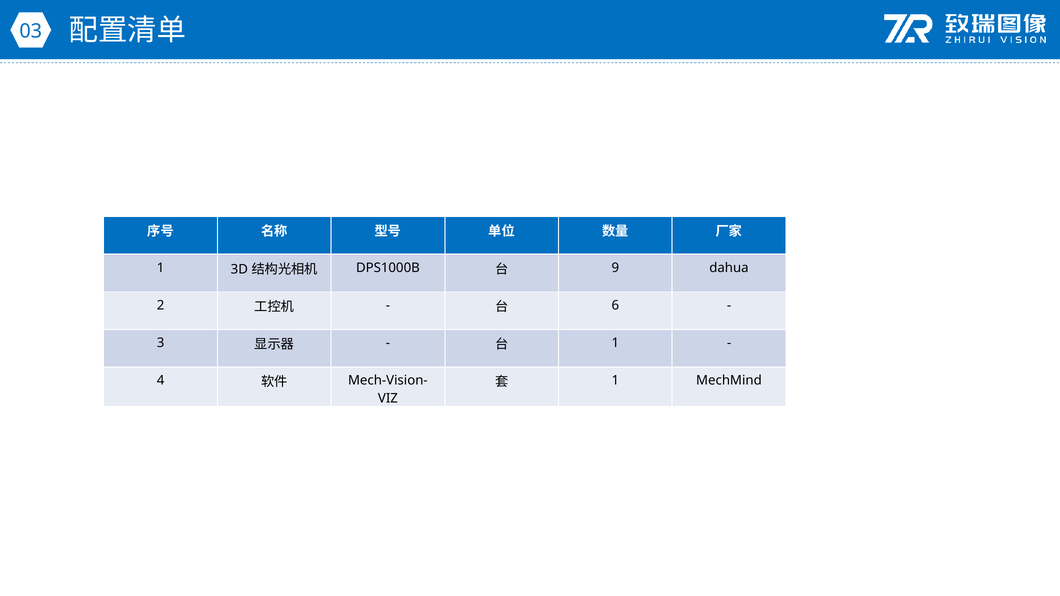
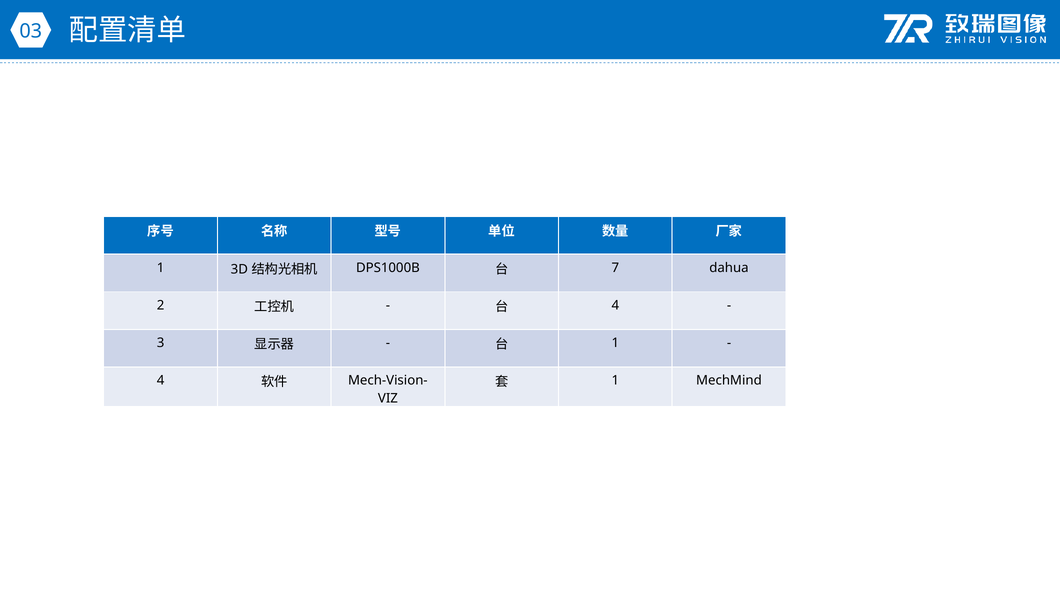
9: 9 -> 7
6 at (615, 306): 6 -> 4
